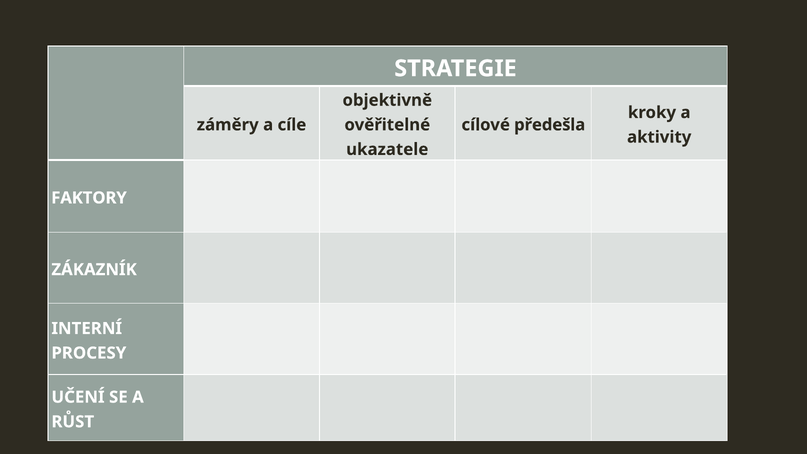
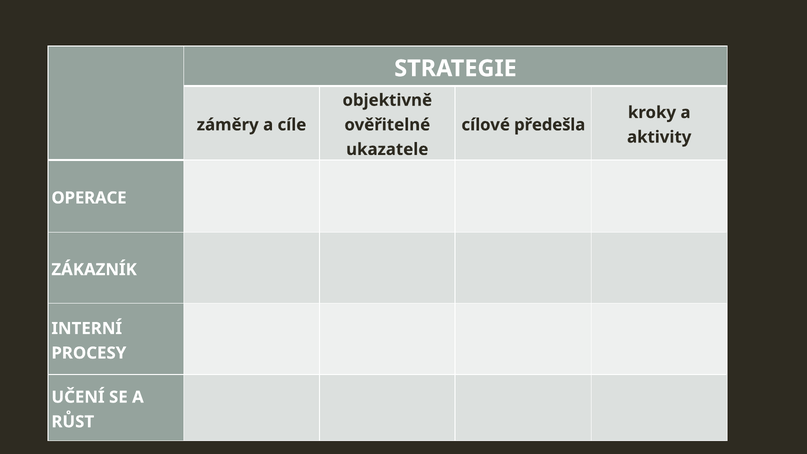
FAKTORY: FAKTORY -> OPERACE
